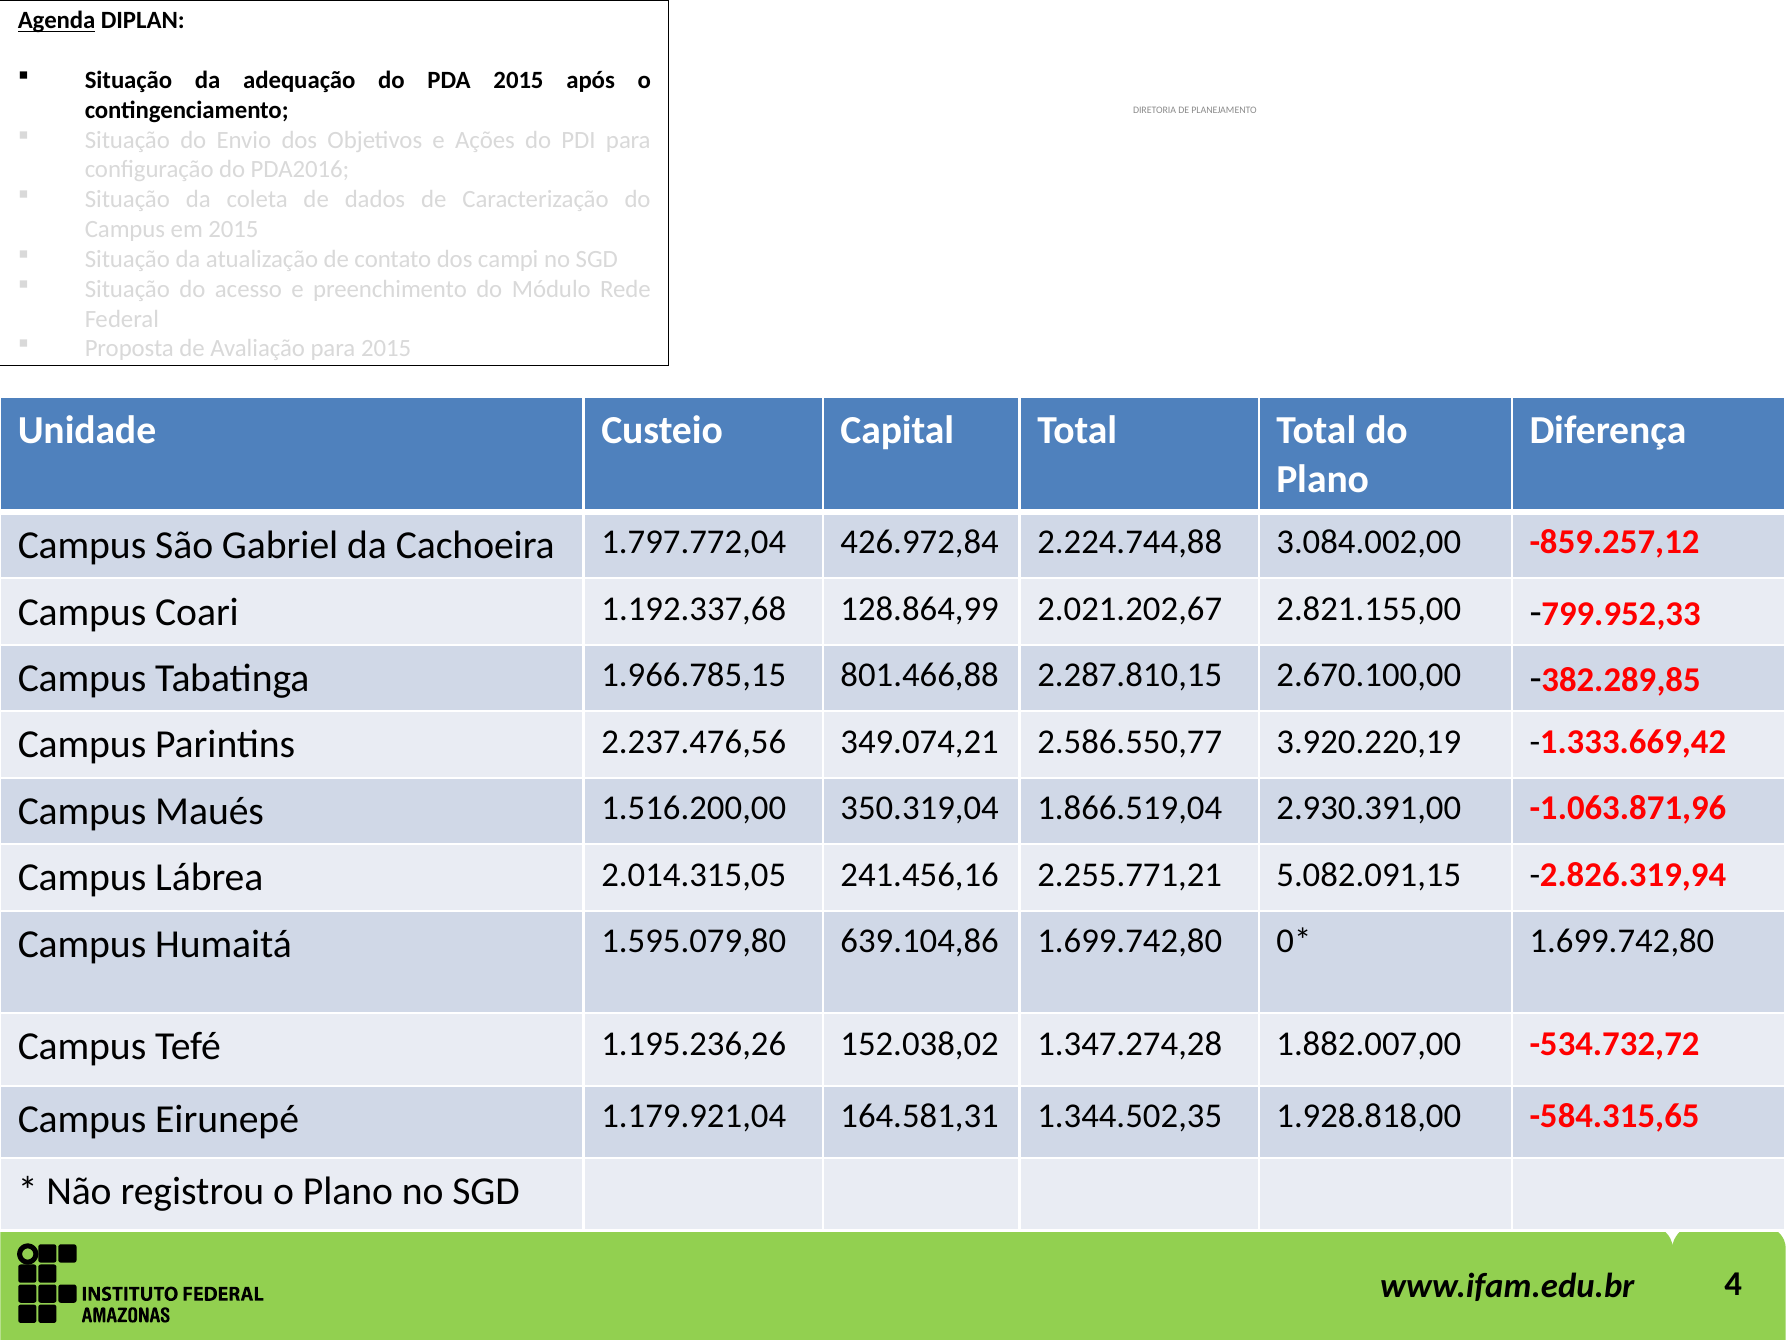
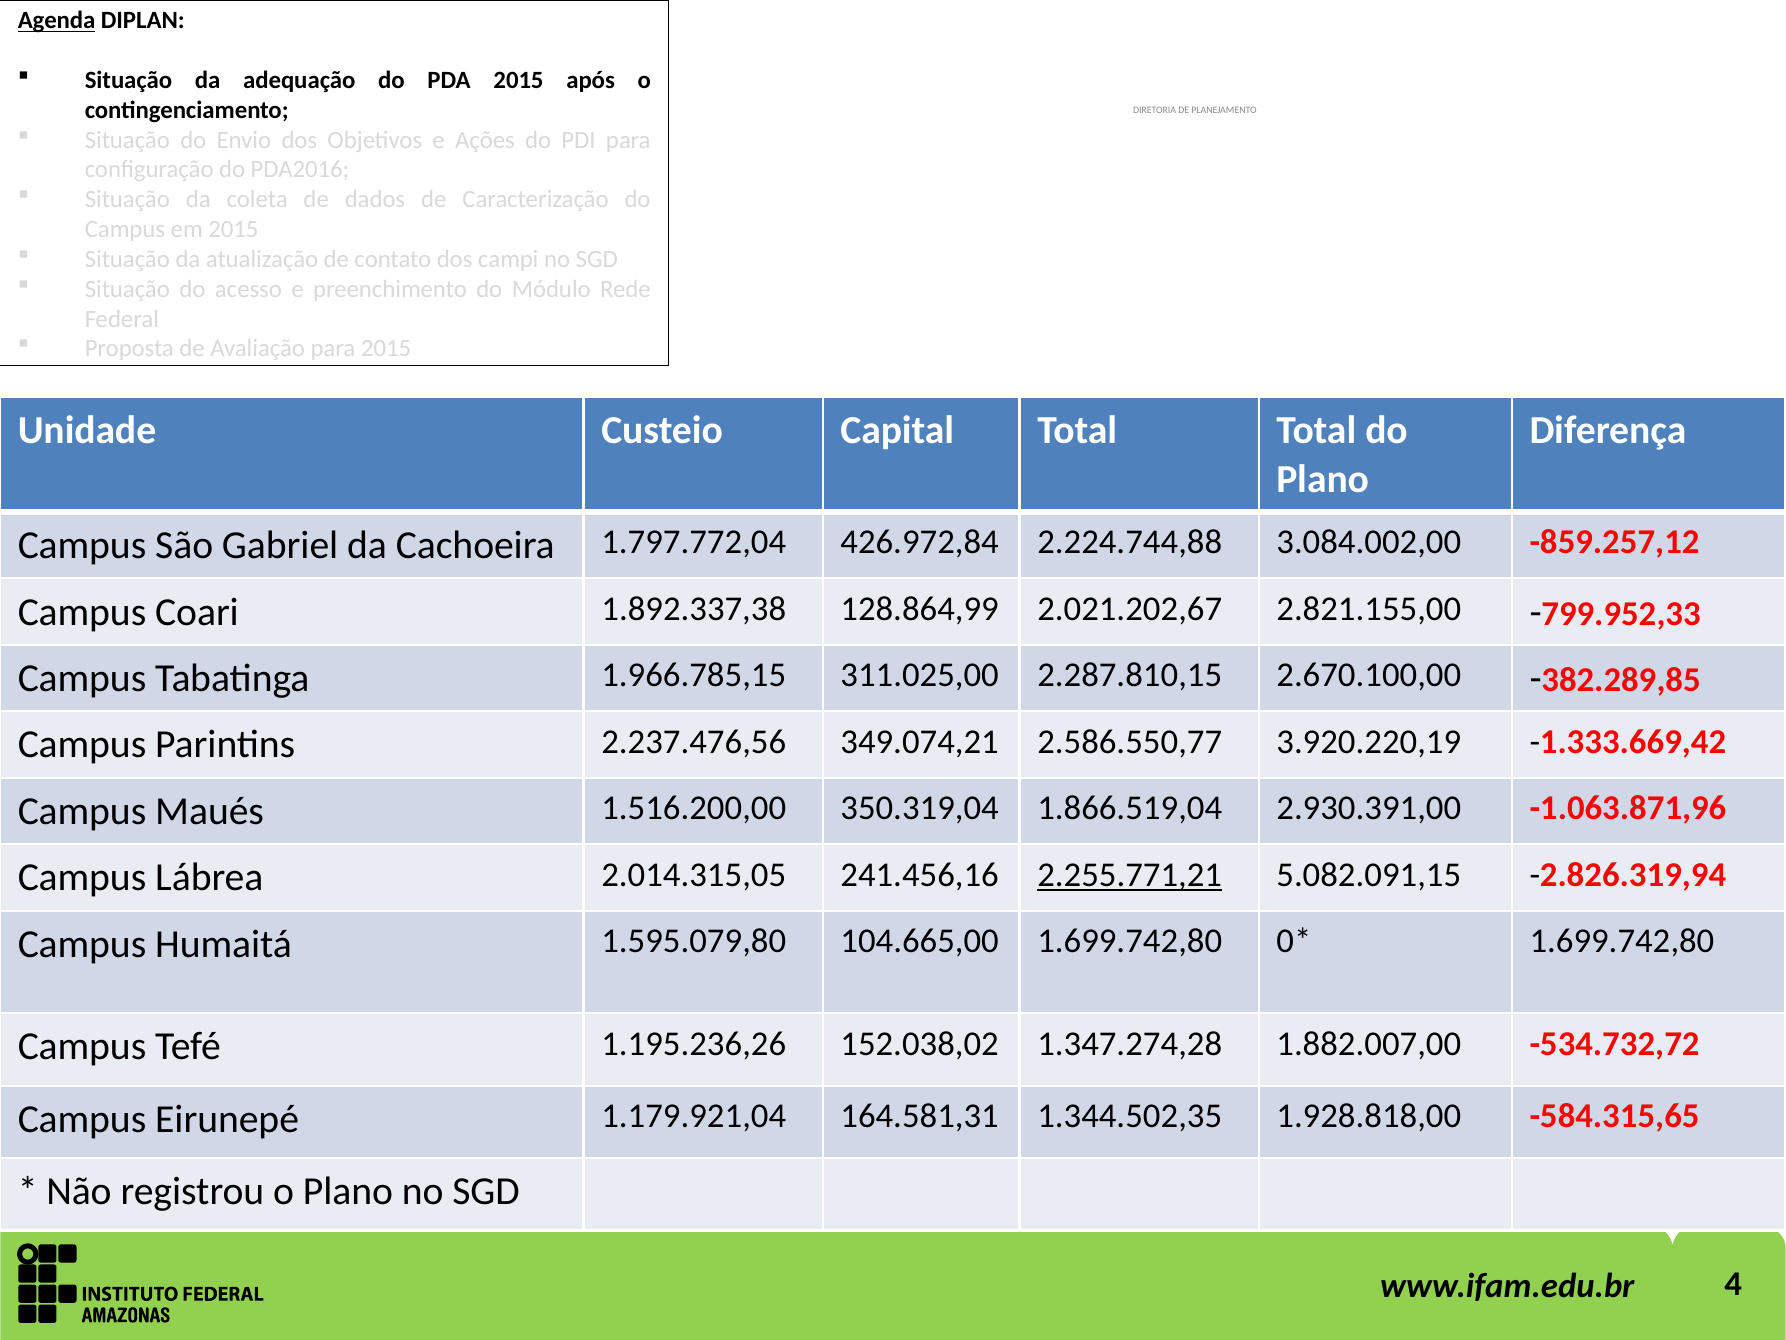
1.192.337,68: 1.192.337,68 -> 1.892.337,38
801.466,88: 801.466,88 -> 311.025,00
2.255.771,21 underline: none -> present
639.104,86: 639.104,86 -> 104.665,00
